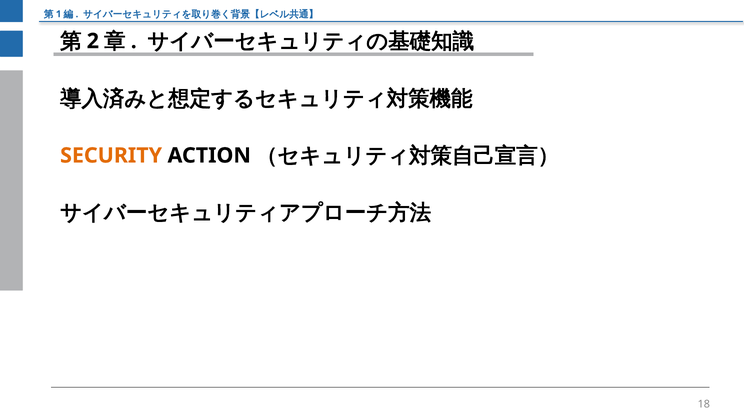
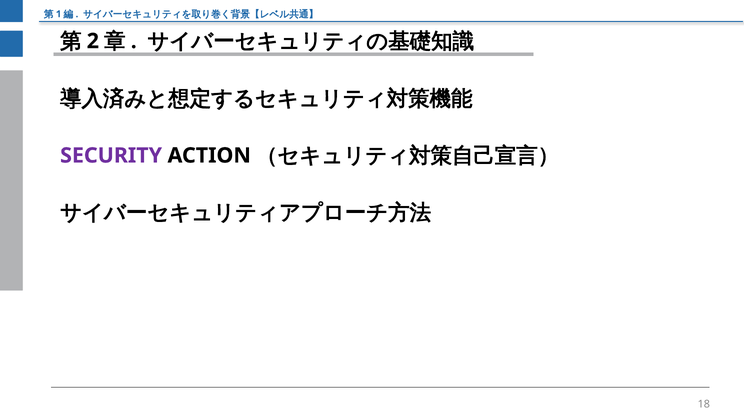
SECURITY colour: orange -> purple
